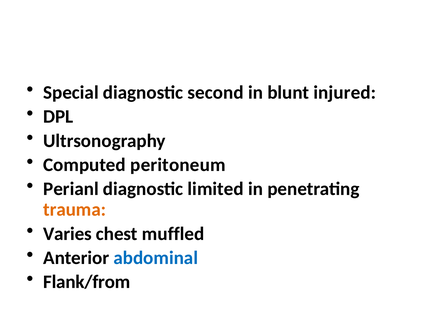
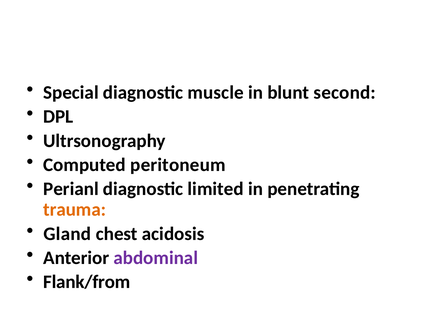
second: second -> muscle
injured: injured -> second
Varies: Varies -> Gland
muffled: muffled -> acidosis
abdominal colour: blue -> purple
